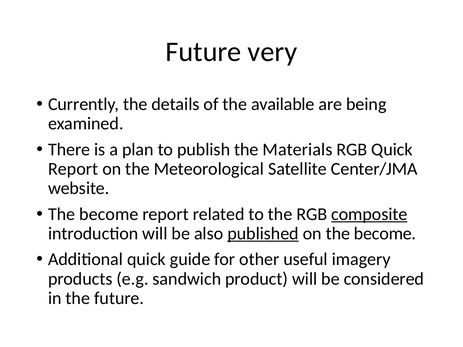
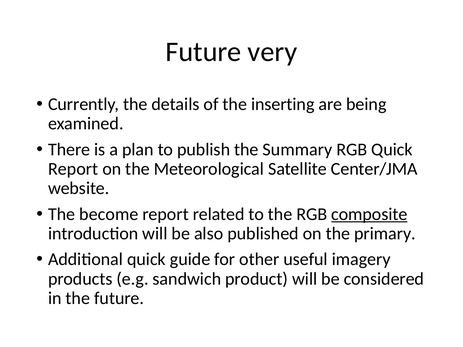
available: available -> inserting
Materials: Materials -> Summary
published underline: present -> none
on the become: become -> primary
